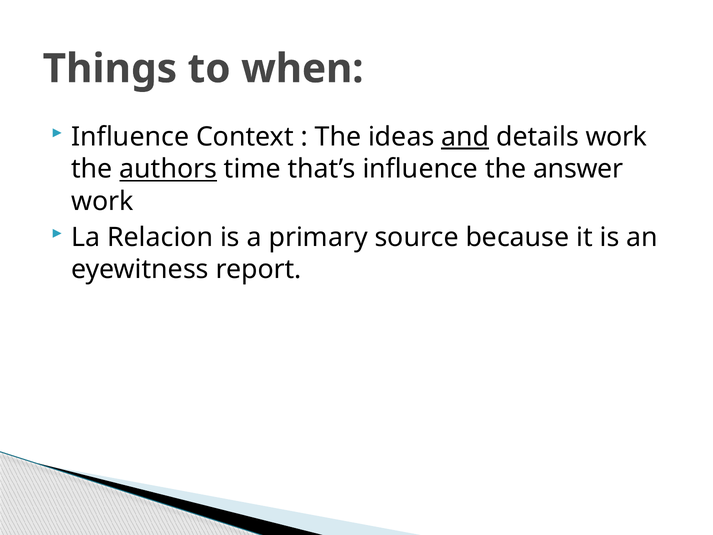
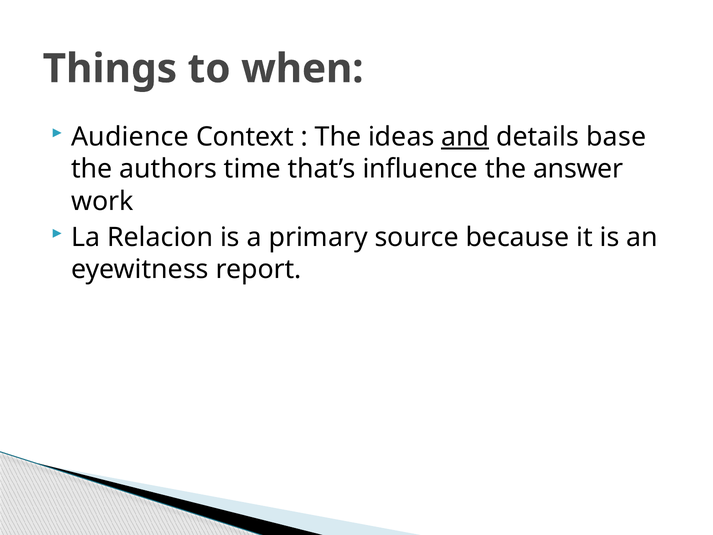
Influence at (130, 137): Influence -> Audience
details work: work -> base
authors underline: present -> none
